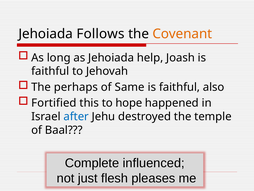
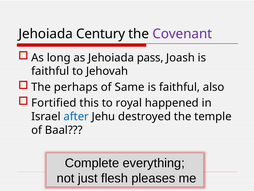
Follows: Follows -> Century
Covenant colour: orange -> purple
help: help -> pass
hope: hope -> royal
influenced: influenced -> everything
